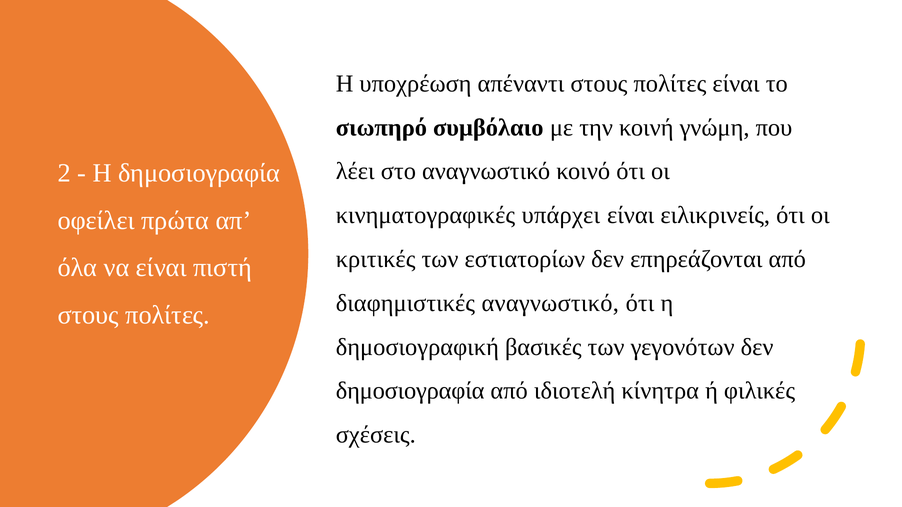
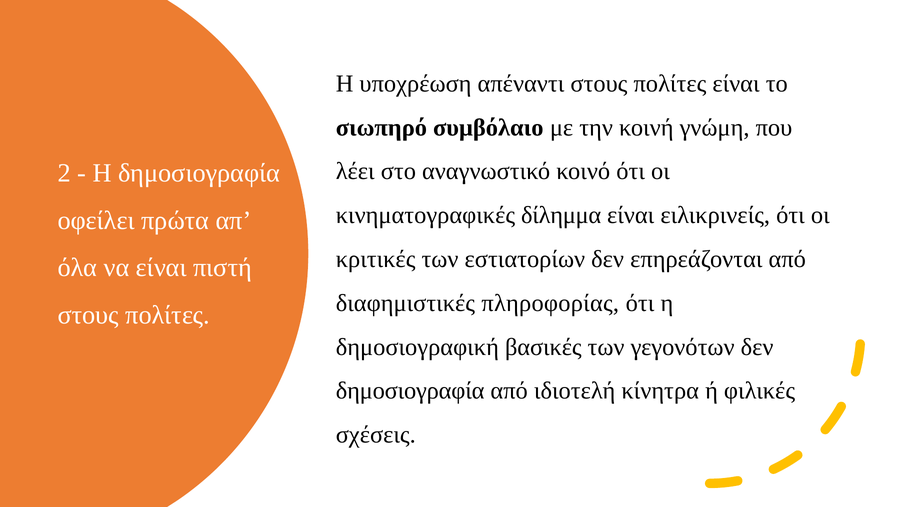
υπάρχει: υπάρχει -> δίλημμα
διαφημιστικές αναγνωστικό: αναγνωστικό -> πληροφορίας
